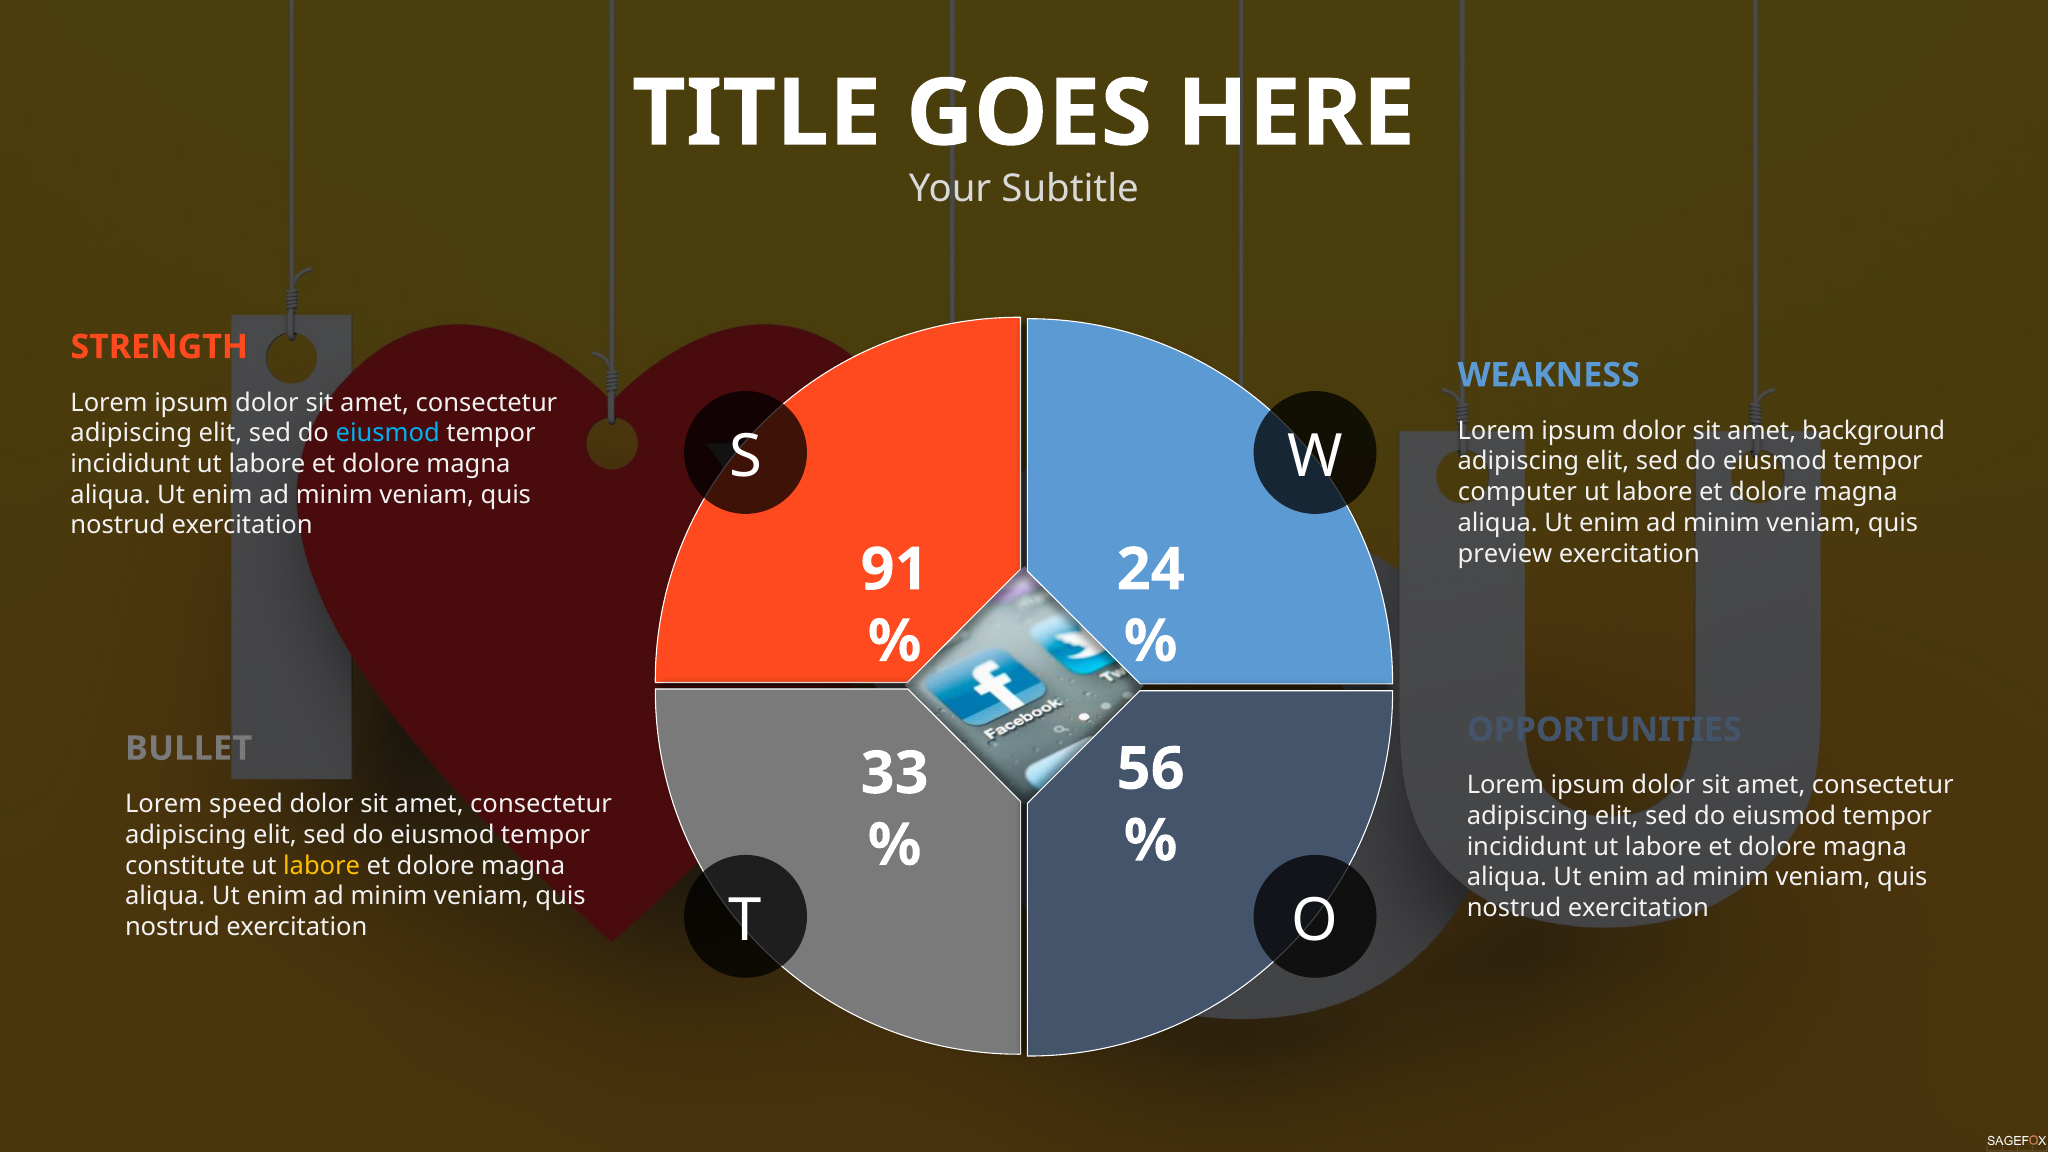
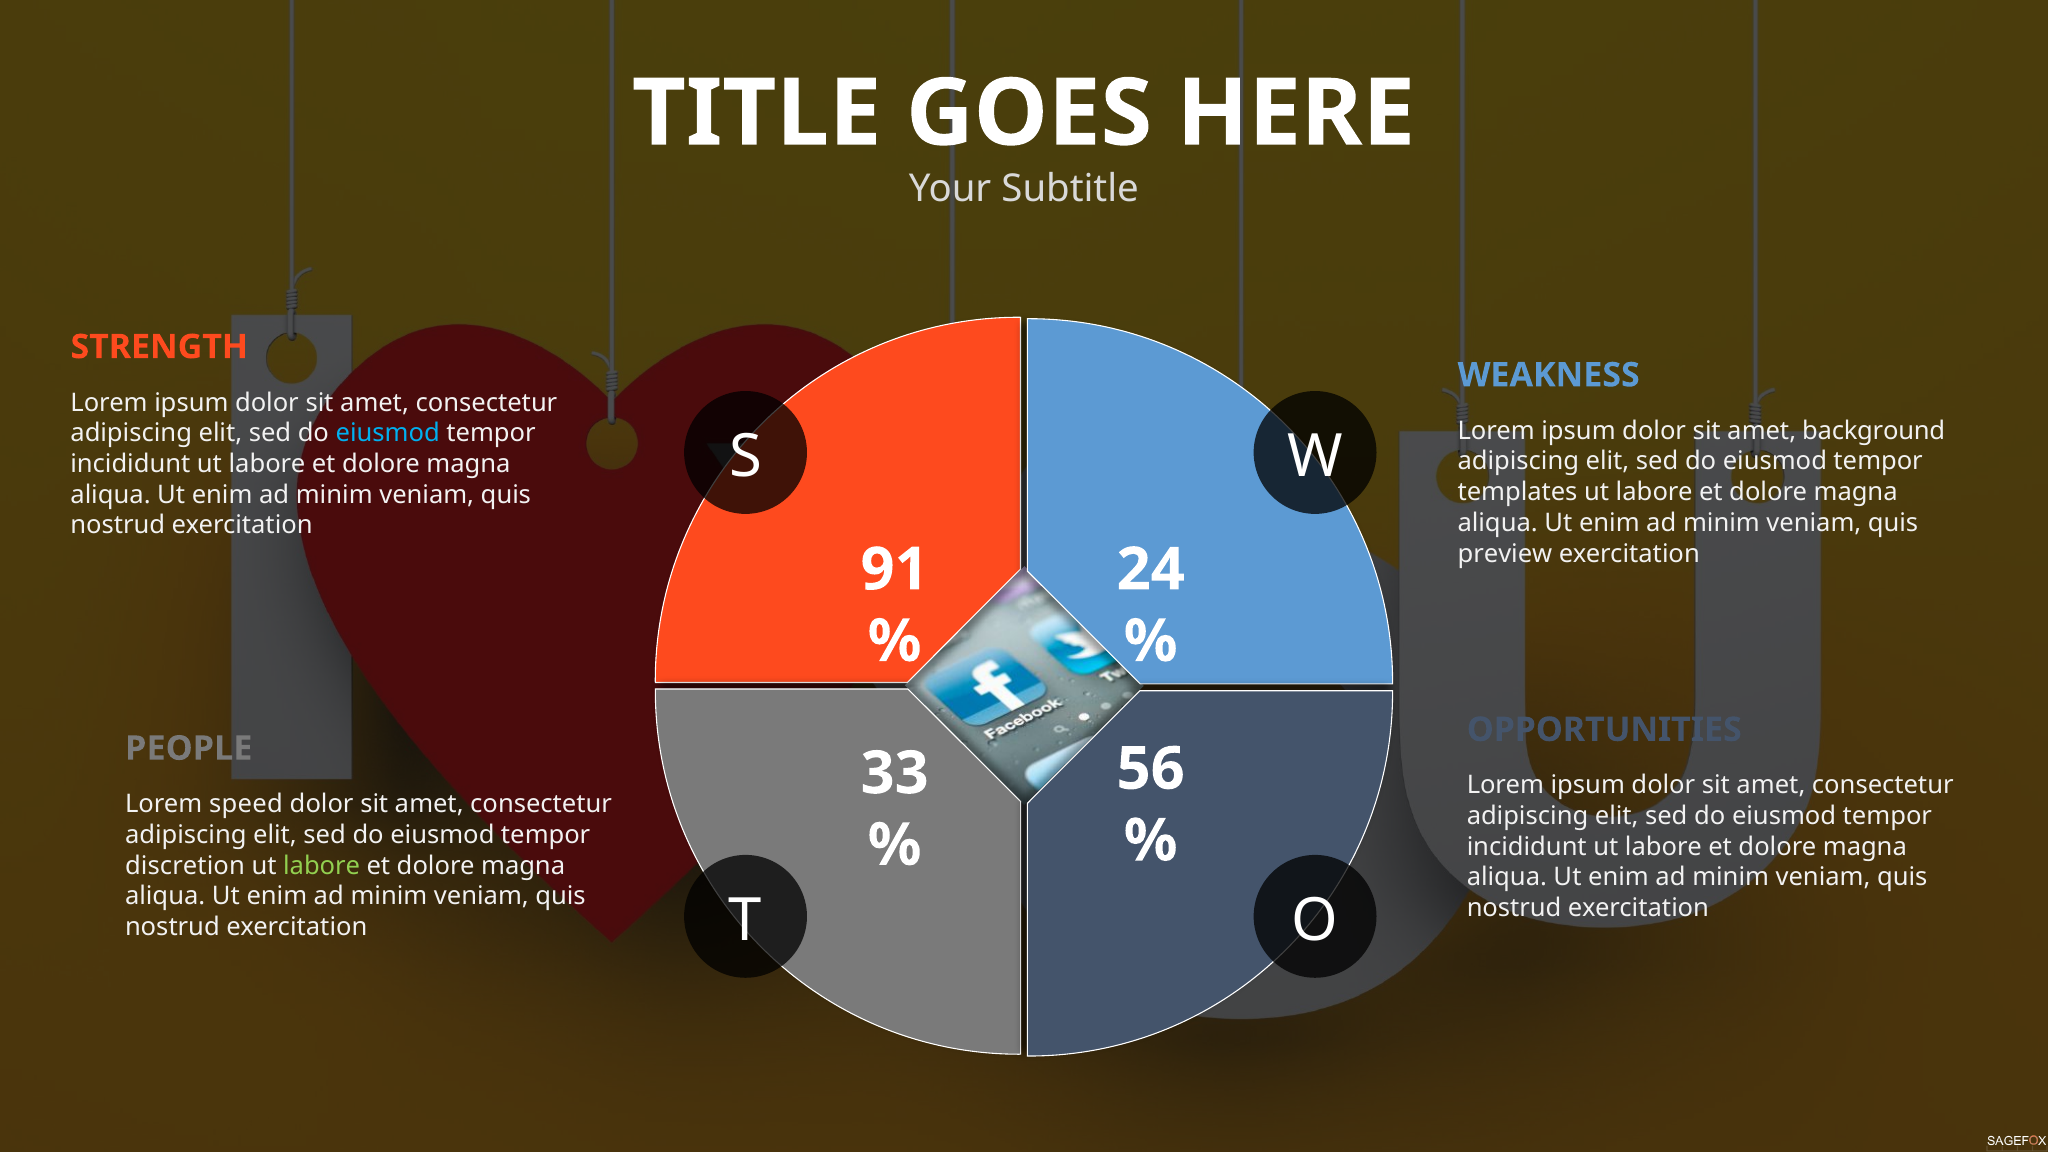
computer: computer -> templates
BULLET: BULLET -> PEOPLE
constitute: constitute -> discretion
labore at (322, 866) colour: yellow -> light green
